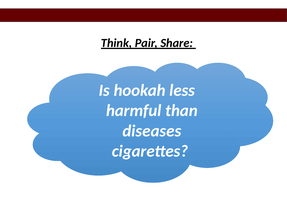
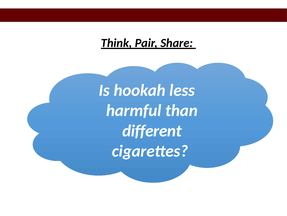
diseases: diseases -> different
